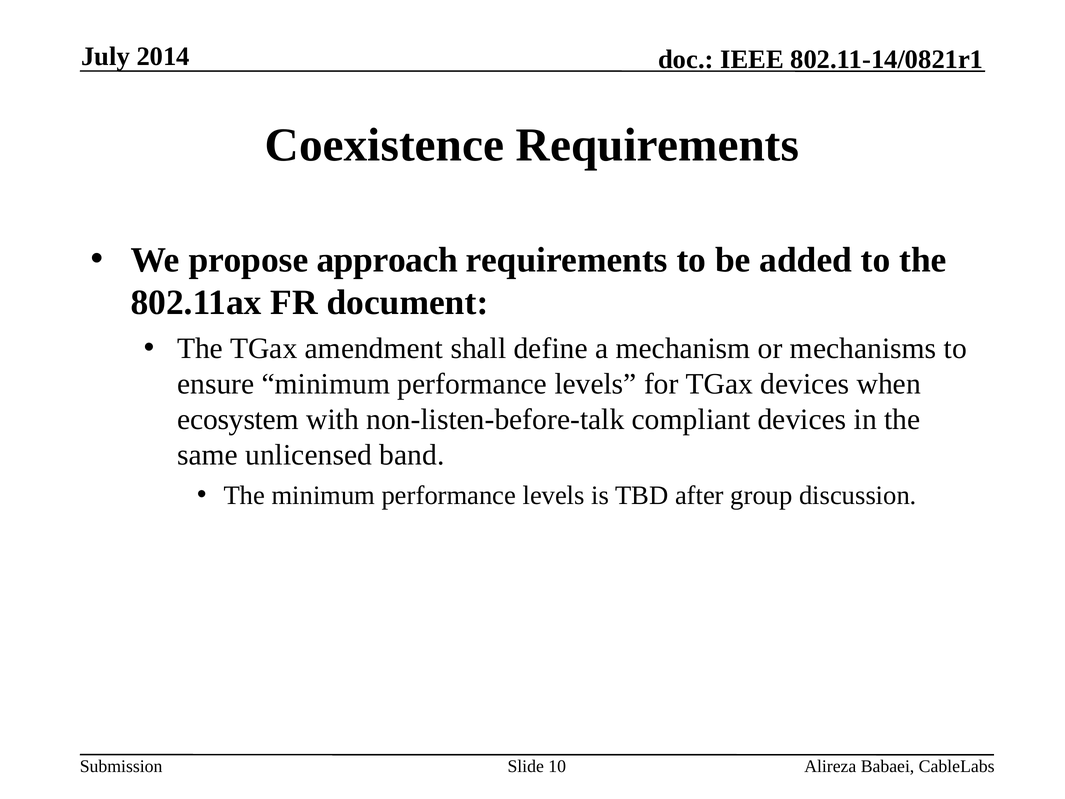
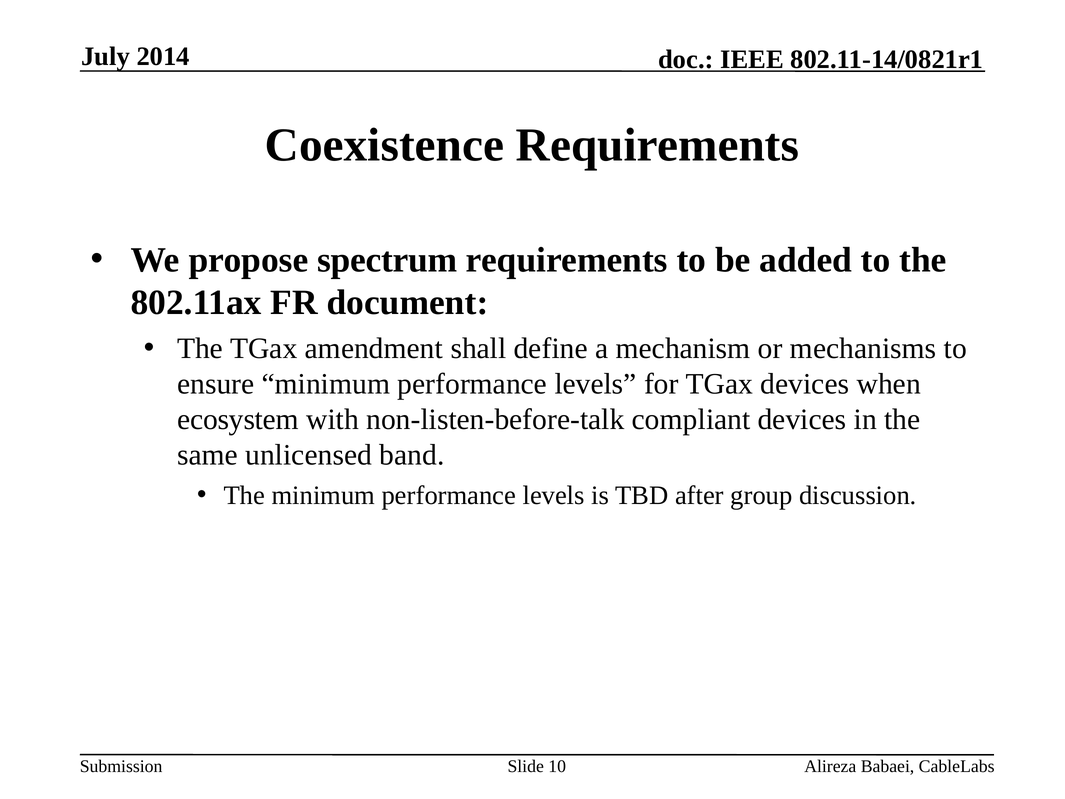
approach: approach -> spectrum
